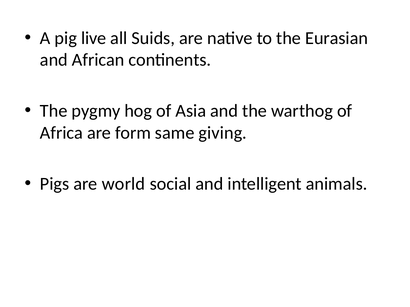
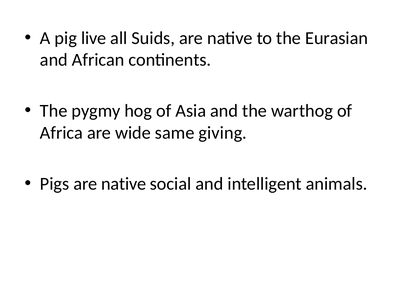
form: form -> wide
Pigs are world: world -> native
